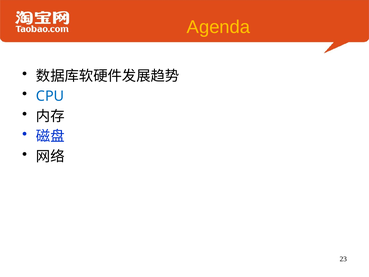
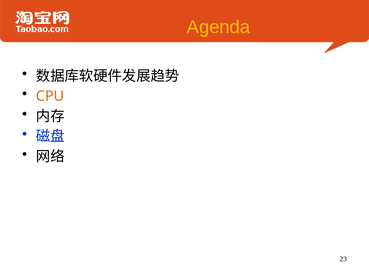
CPU colour: blue -> orange
